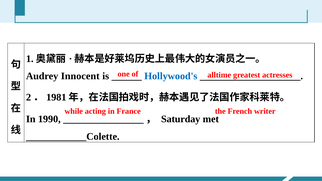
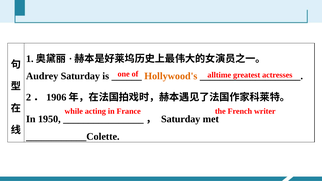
Audrey Innocent: Innocent -> Saturday
Hollywood's colour: blue -> orange
1981: 1981 -> 1906
1990: 1990 -> 1950
